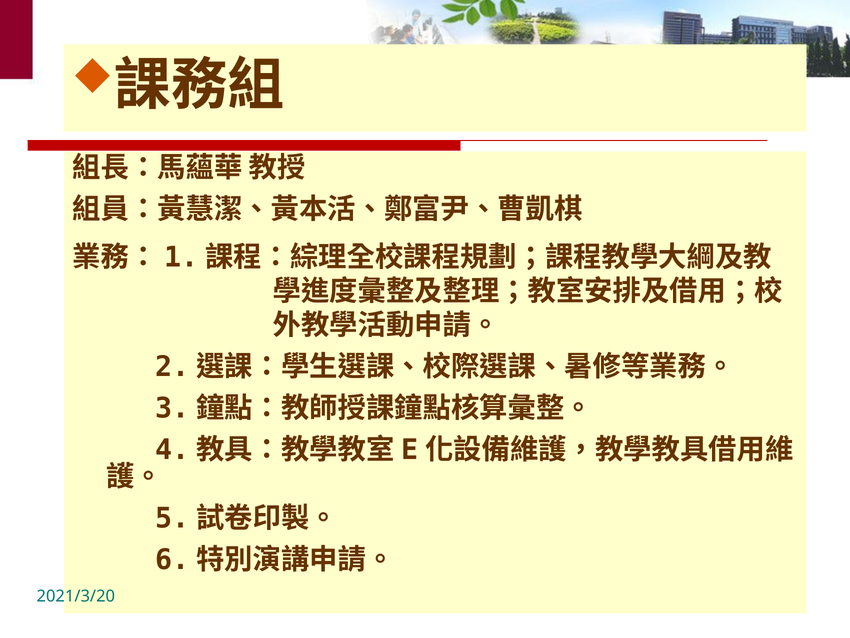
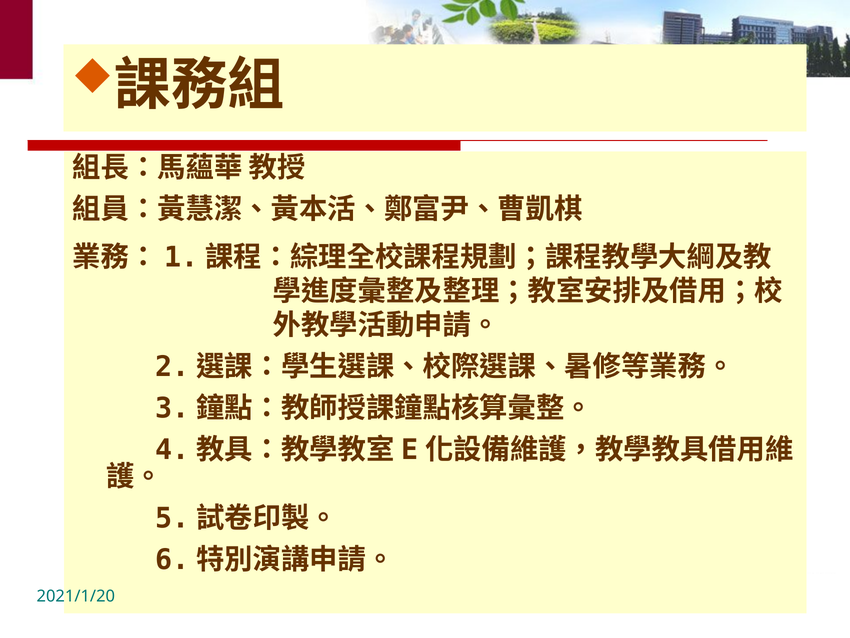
2021/3/20: 2021/3/20 -> 2021/1/20
